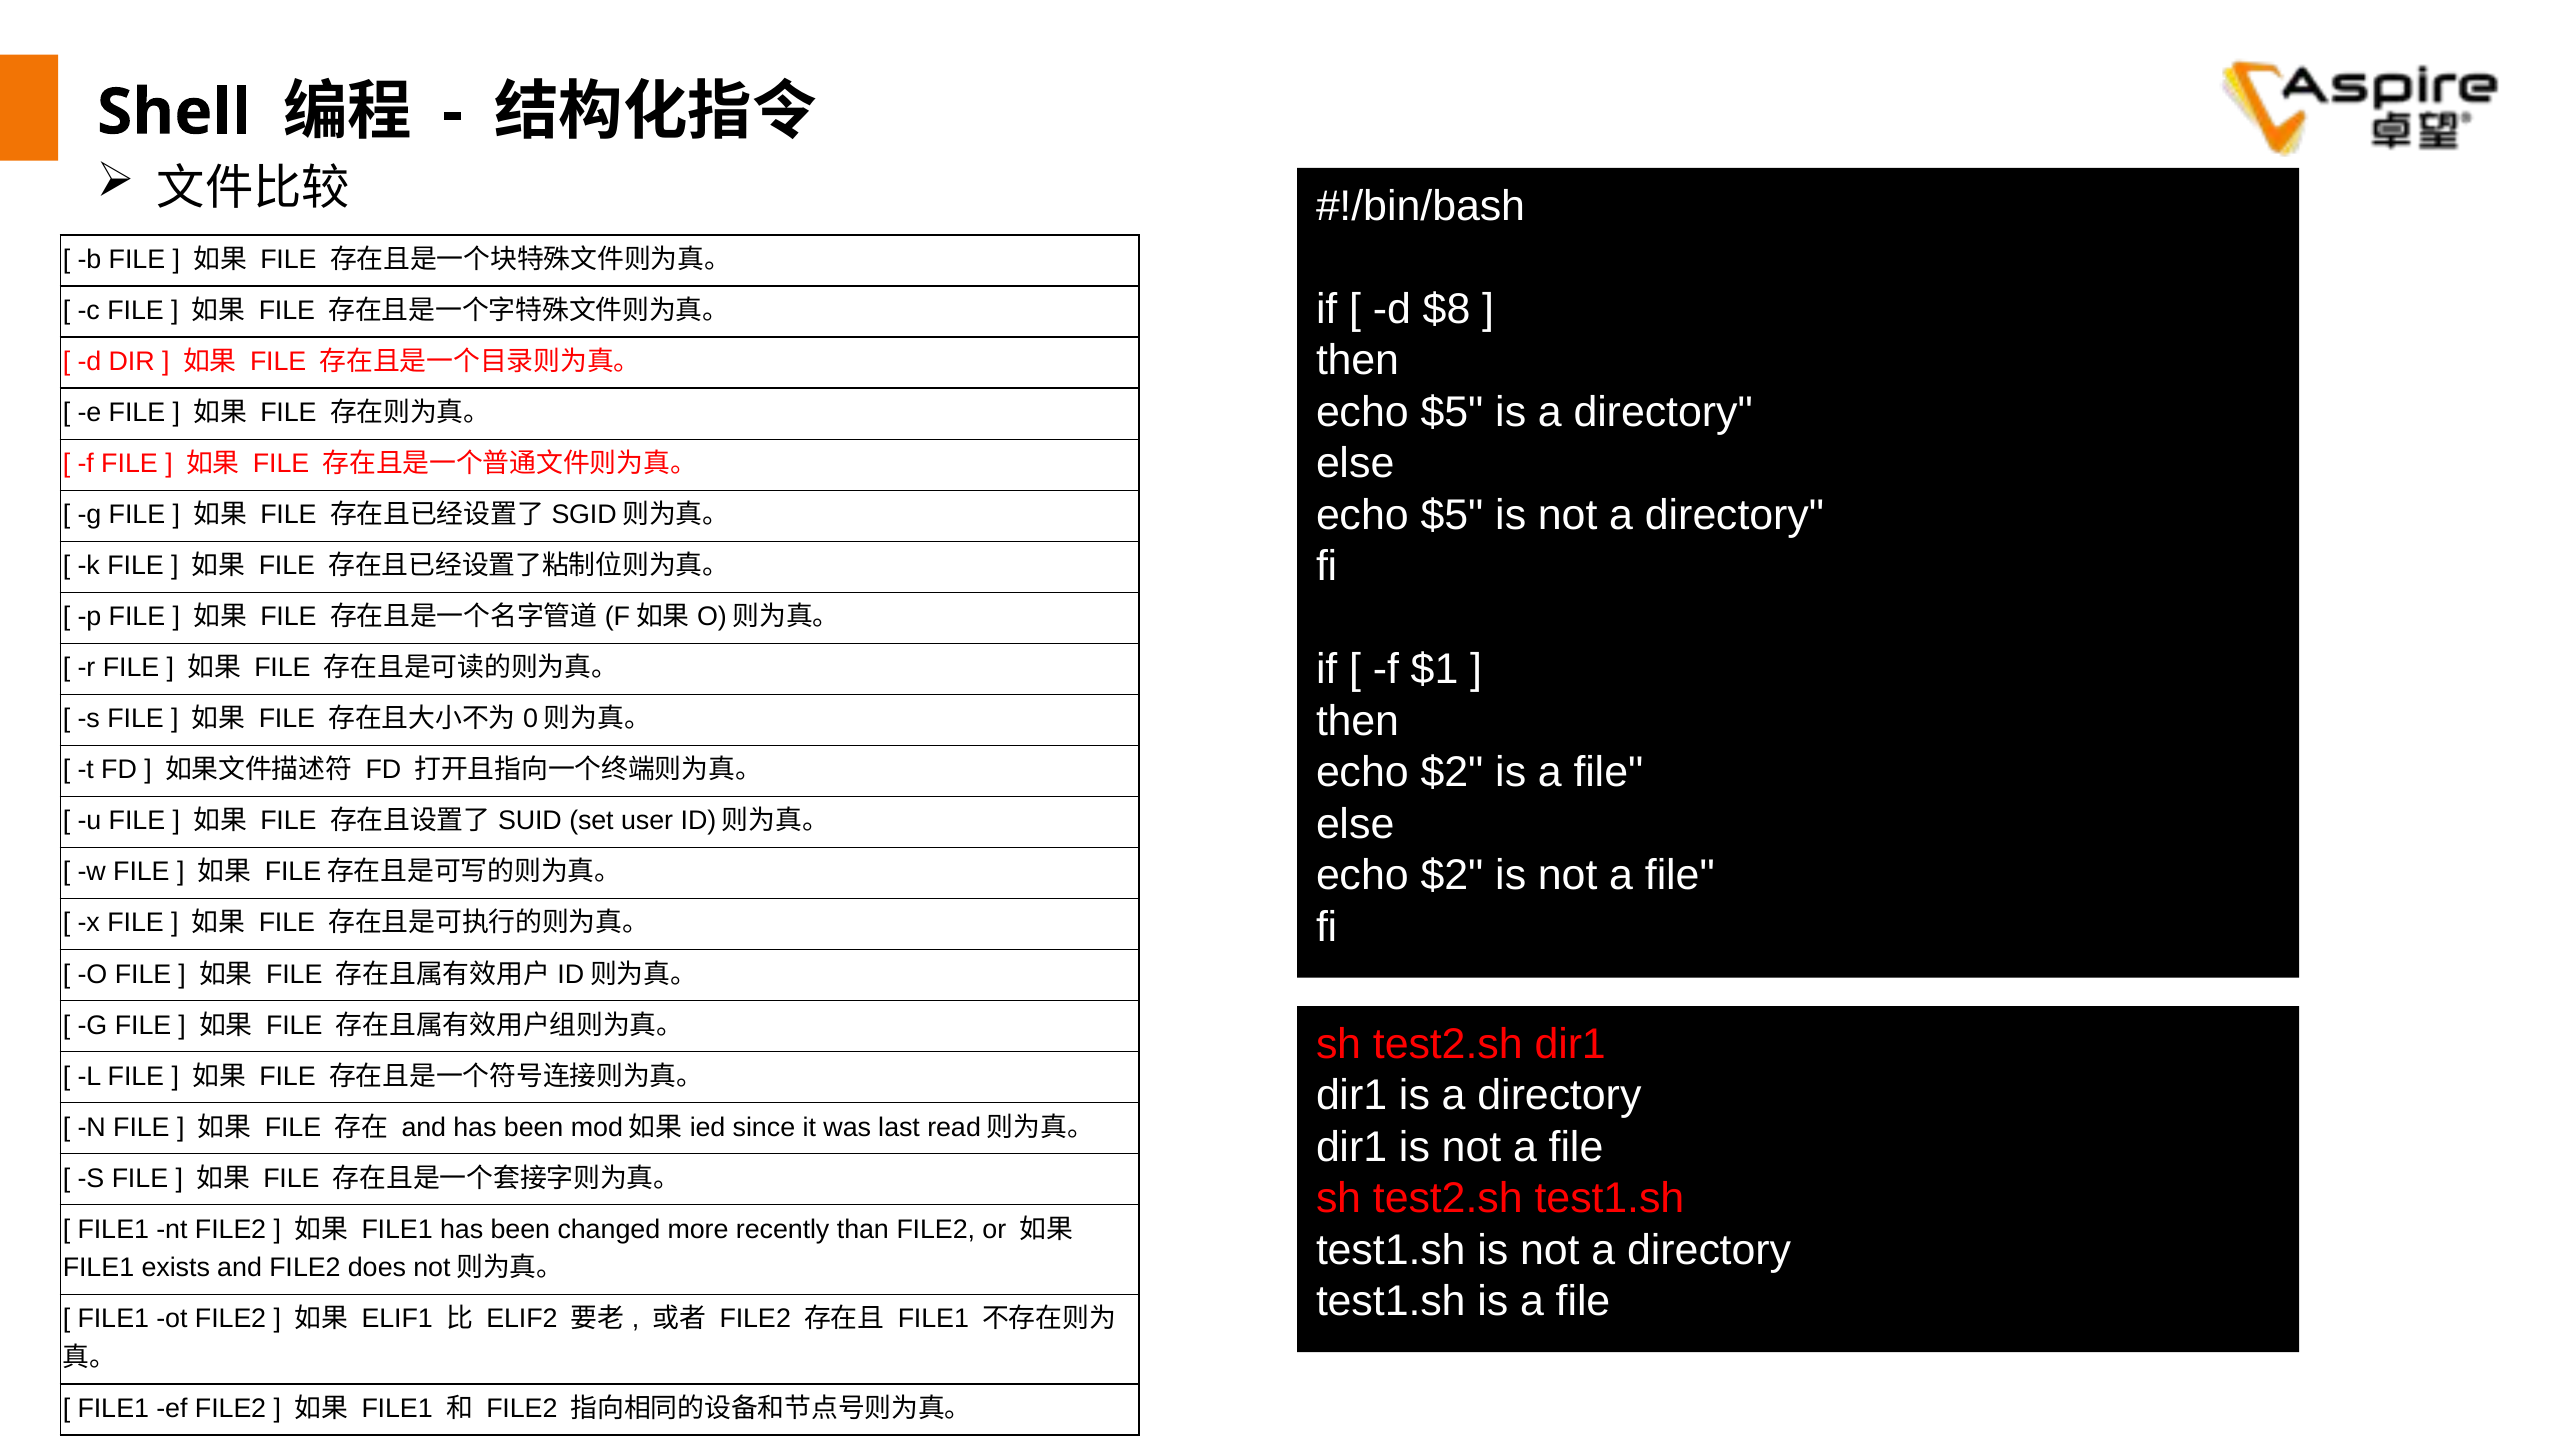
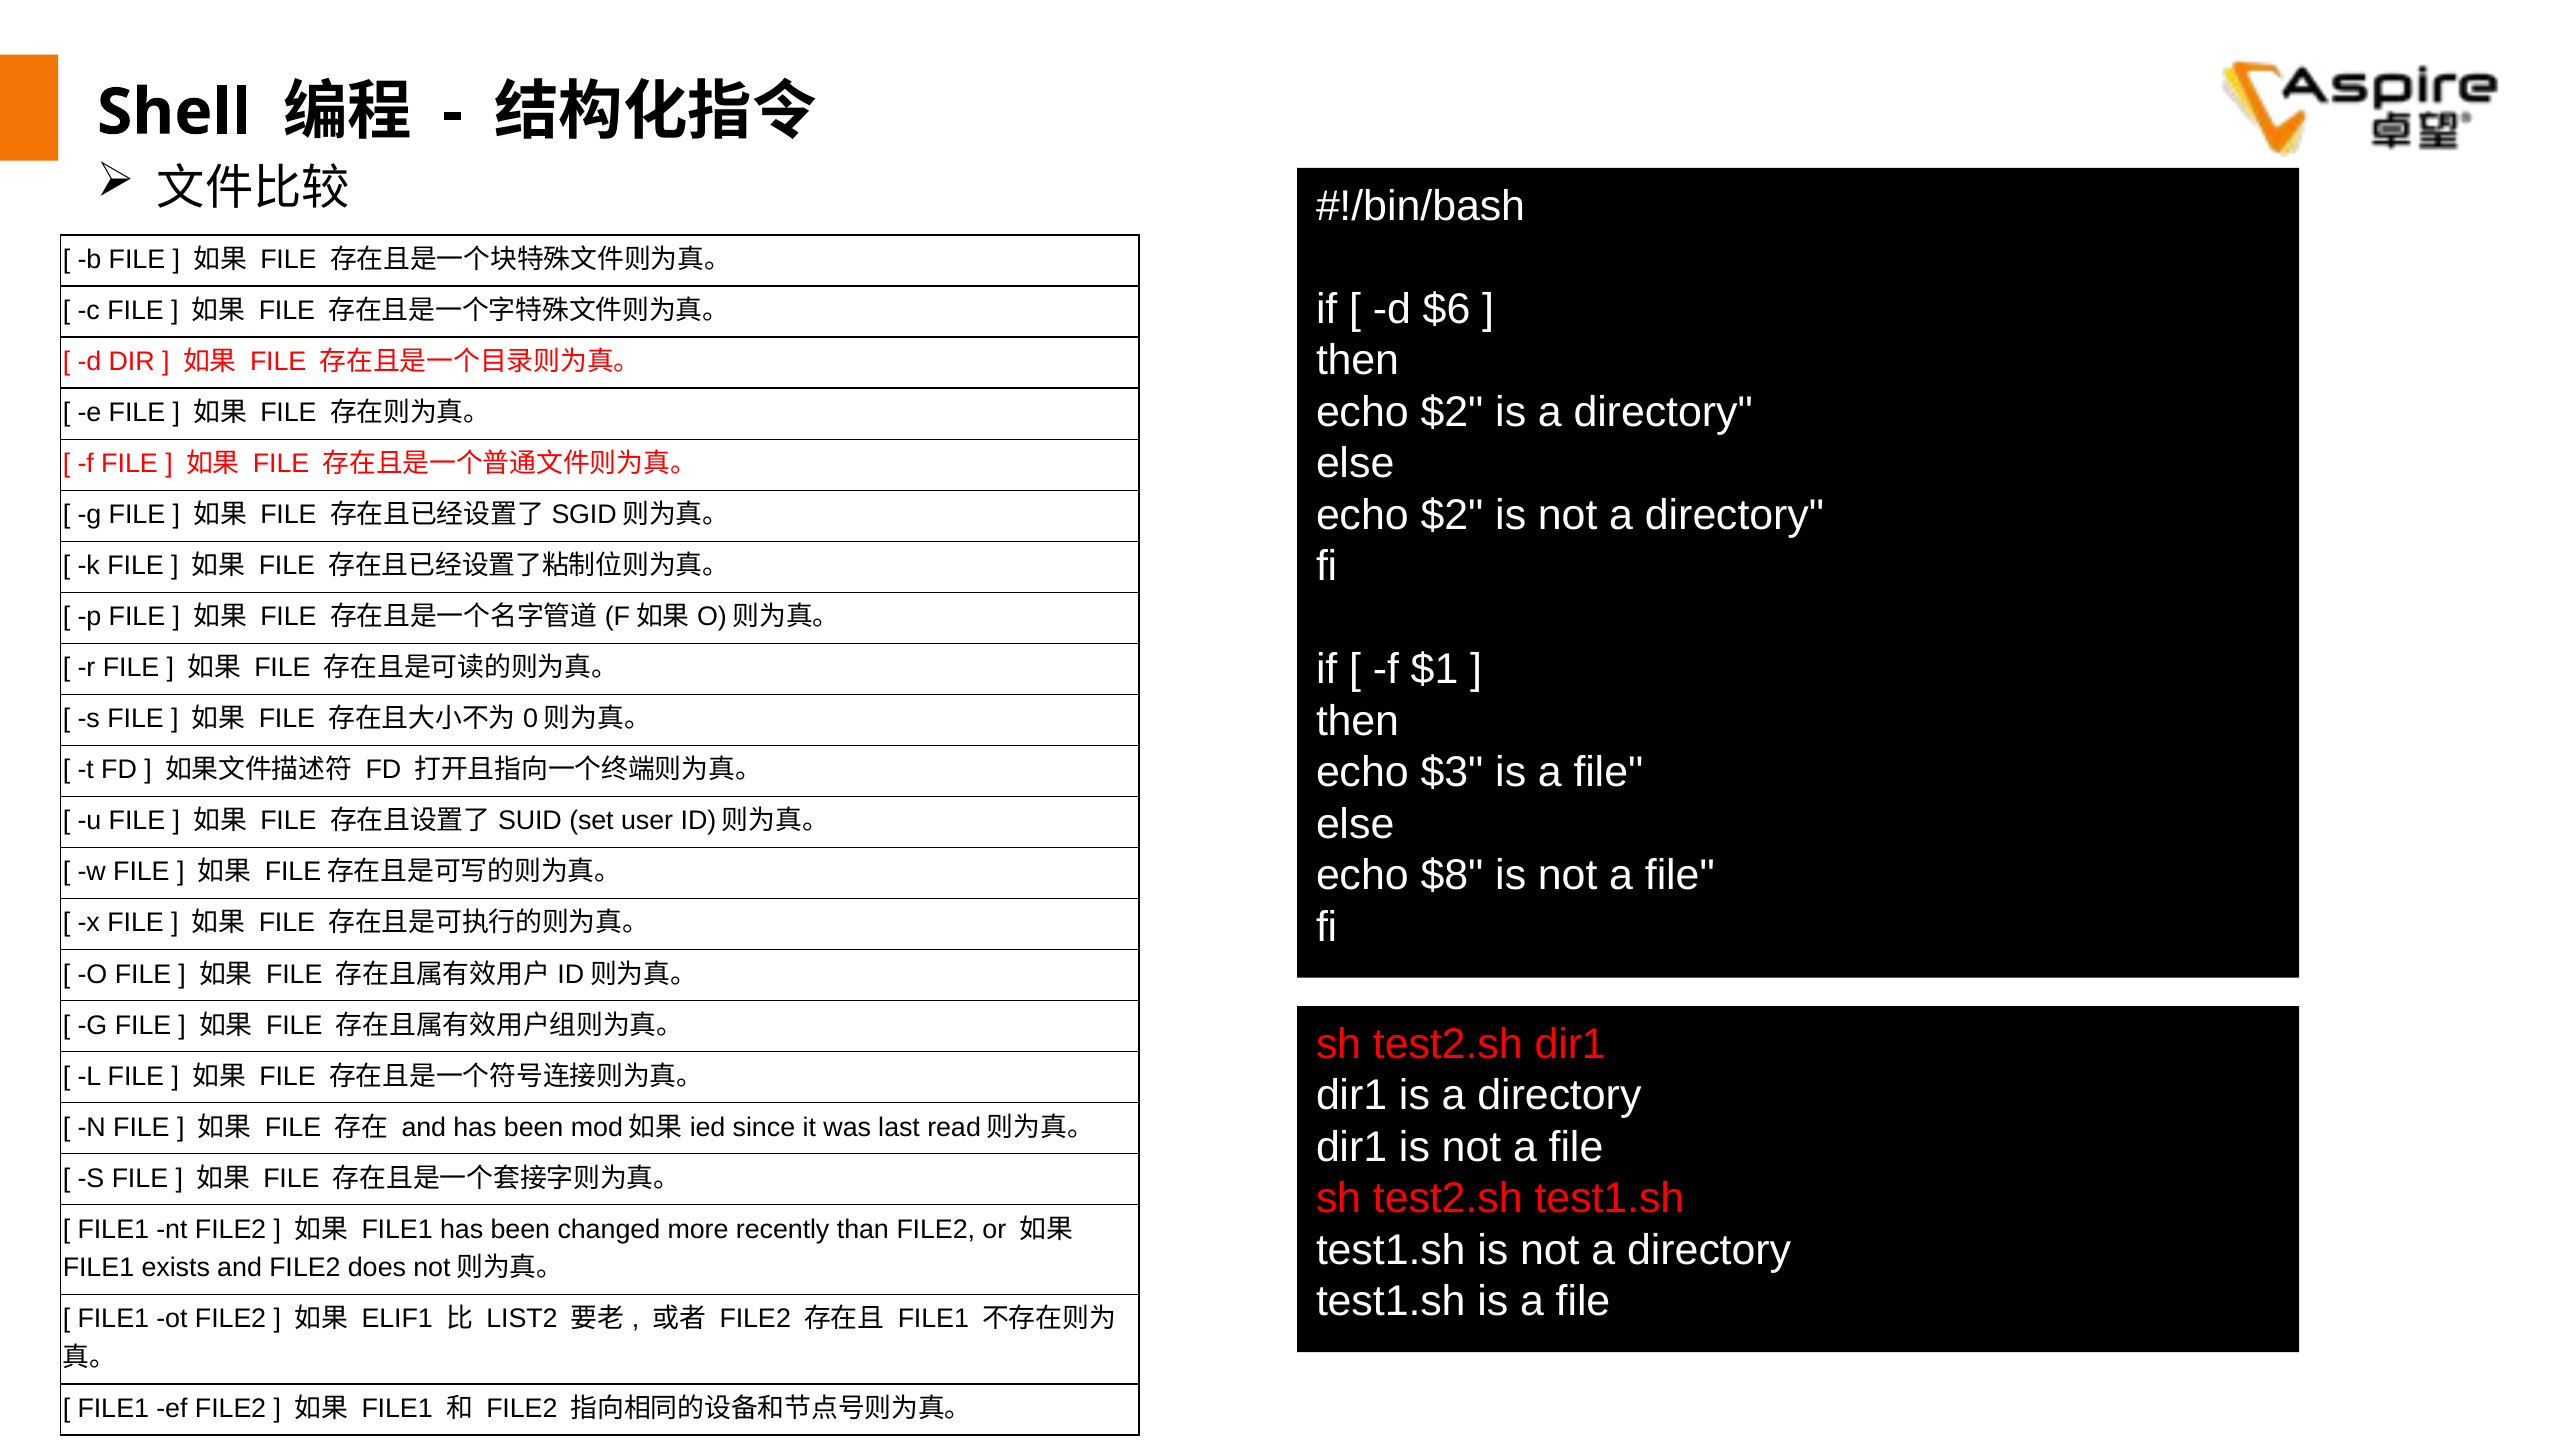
$8: $8 -> $6
$5 at (1452, 412): $5 -> $2
$5 at (1452, 515): $5 -> $2
$2 at (1452, 773): $2 -> $3
$2 at (1452, 876): $2 -> $8
ELIF2: ELIF2 -> LIST2
